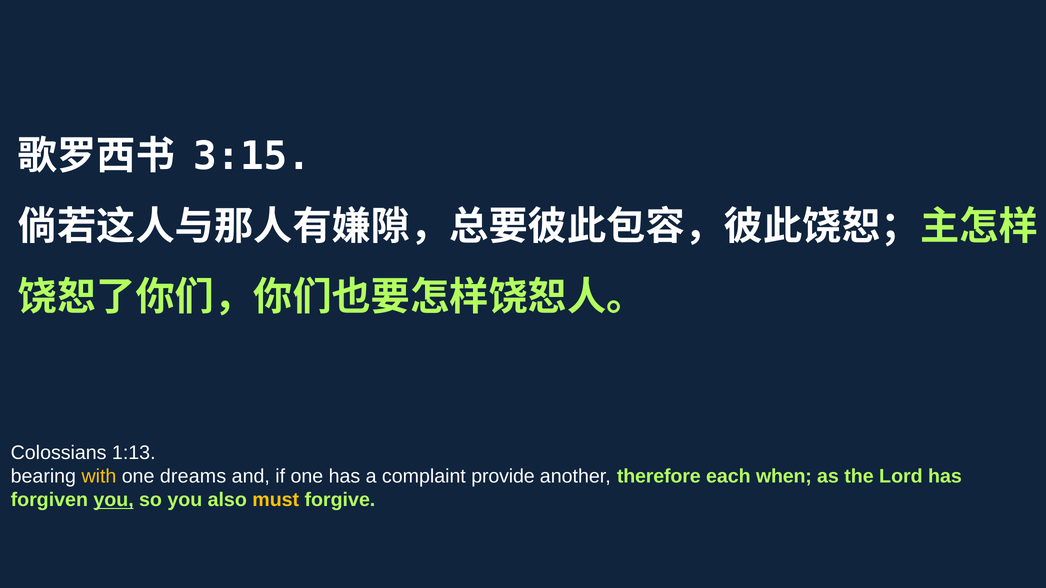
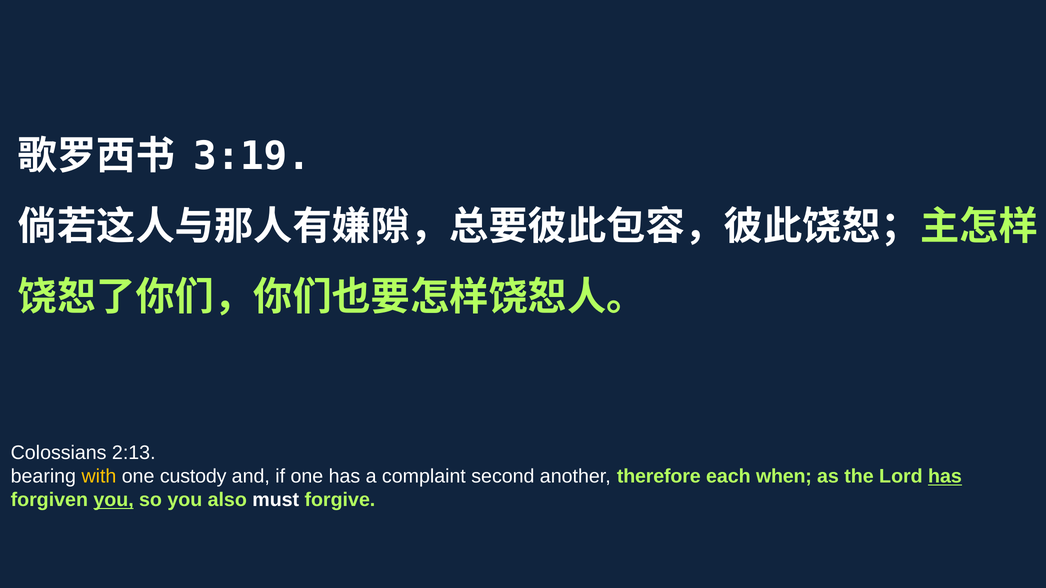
3:15: 3:15 -> 3:19
1:13: 1:13 -> 2:13
dreams: dreams -> custody
provide: provide -> second
has at (945, 477) underline: none -> present
must colour: yellow -> white
